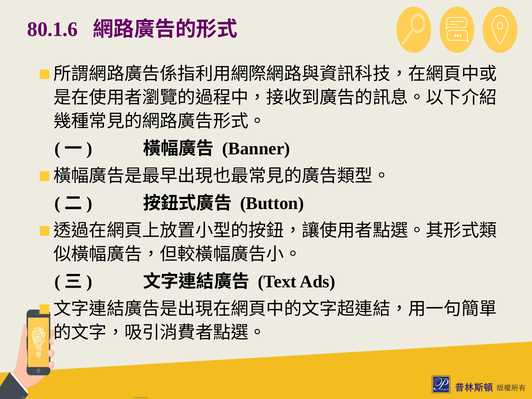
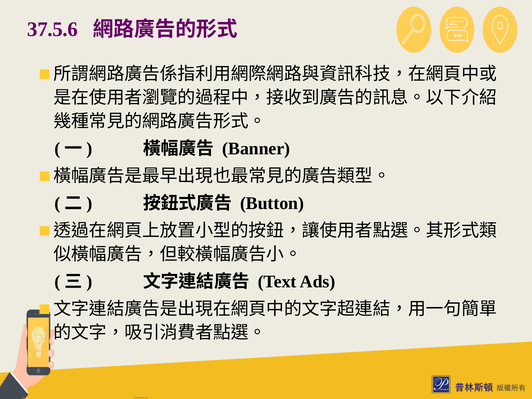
80.1.6: 80.1.6 -> 37.5.6
